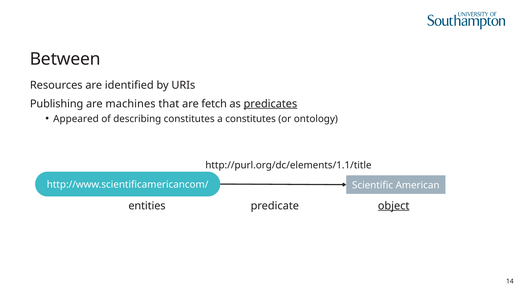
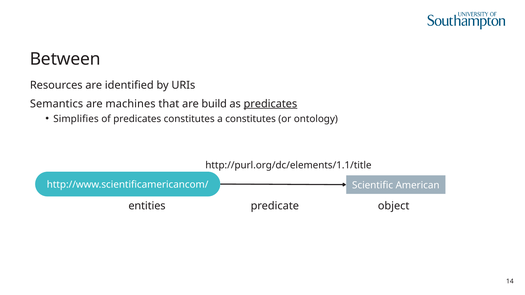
Publishing: Publishing -> Semantics
fetch: fetch -> build
Appeared: Appeared -> Simplifies
of describing: describing -> predicates
object underline: present -> none
